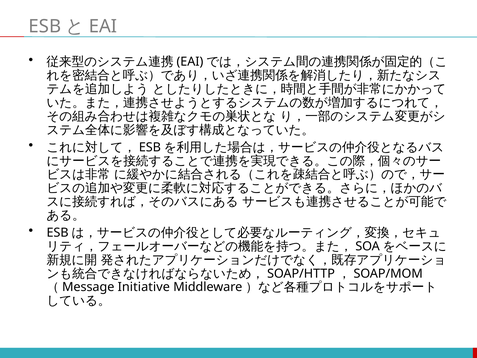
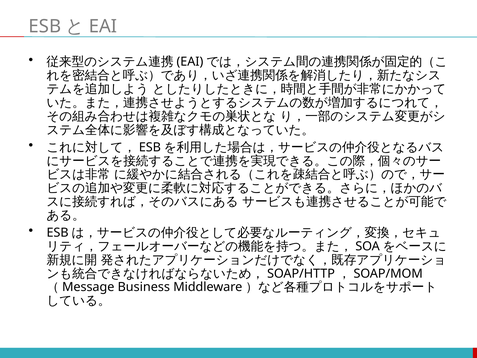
Initiative: Initiative -> Business
